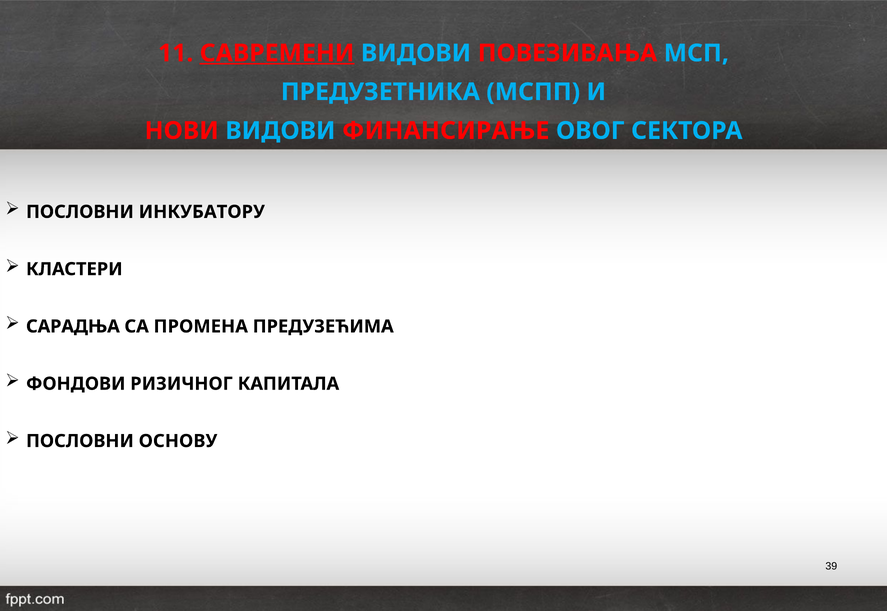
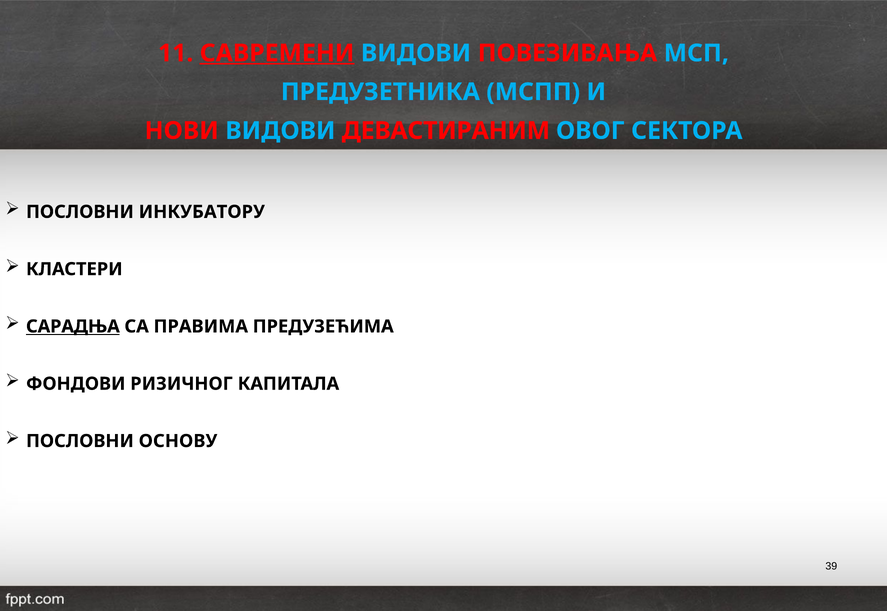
ФИНАНСИРАЊЕ: ФИНАНСИРАЊЕ -> ДЕВАСТИРАНИМ
САРАДЊА underline: none -> present
ПРОМЕНА: ПРОМЕНА -> ПРАВИМА
